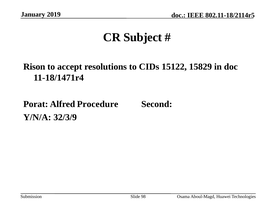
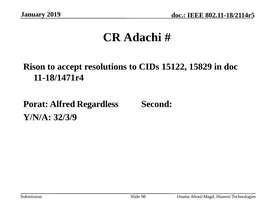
Subject: Subject -> Adachi
Procedure: Procedure -> Regardless
